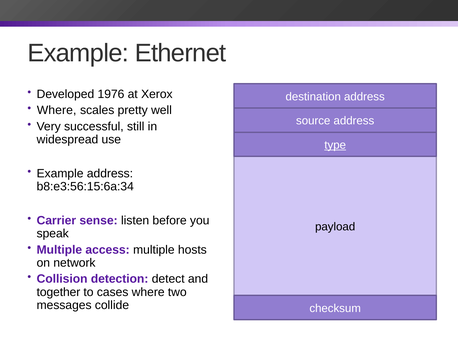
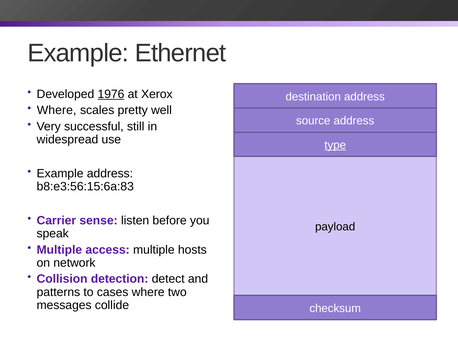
1976 underline: none -> present
b8:e3:56:15:6a:34: b8:e3:56:15:6a:34 -> b8:e3:56:15:6a:83
together: together -> patterns
